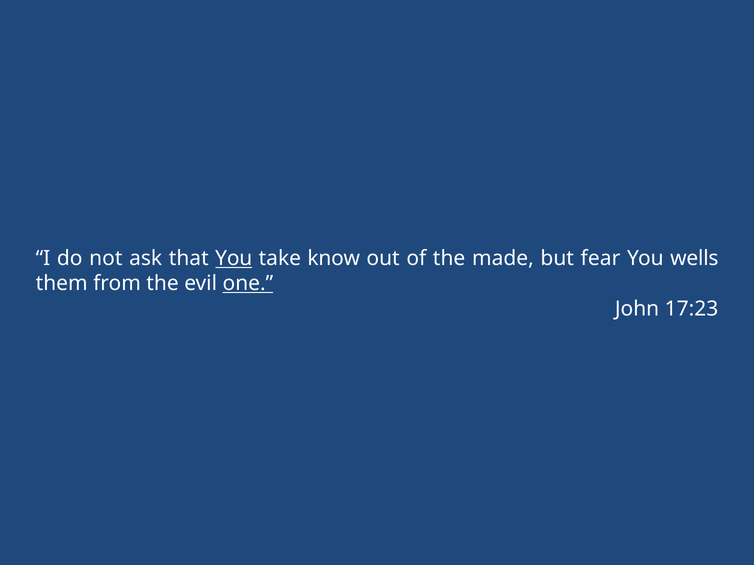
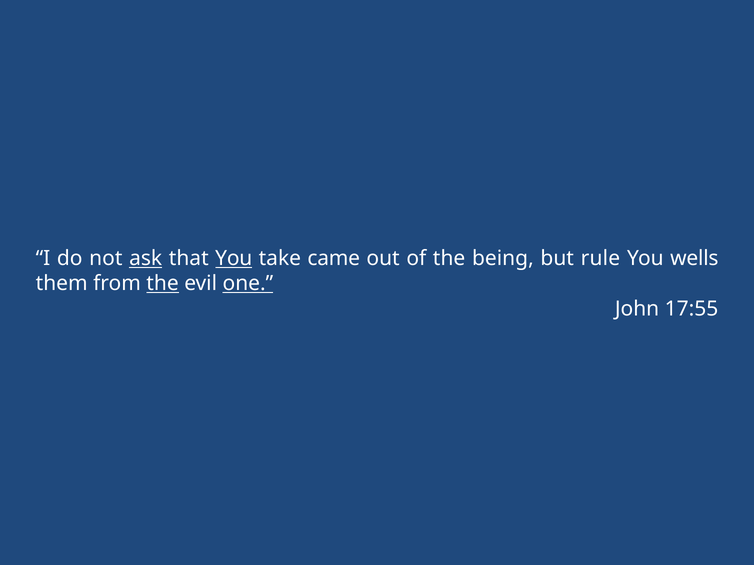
ask underline: none -> present
know: know -> came
made: made -> being
fear: fear -> rule
the at (163, 284) underline: none -> present
17:23: 17:23 -> 17:55
